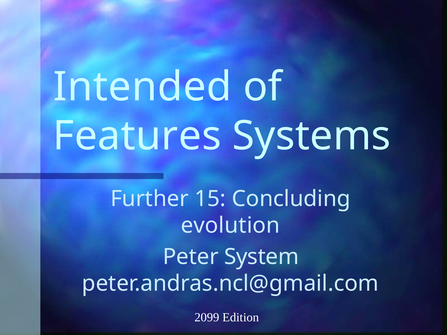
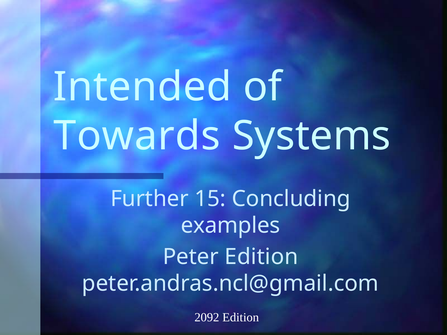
Features: Features -> Towards
evolution: evolution -> examples
Peter System: System -> Edition
2099: 2099 -> 2092
